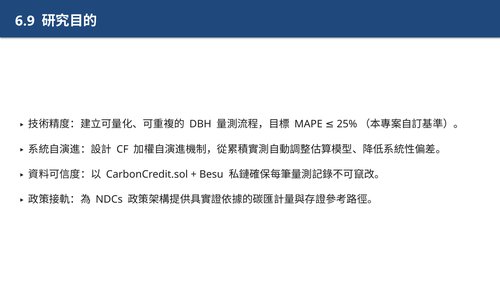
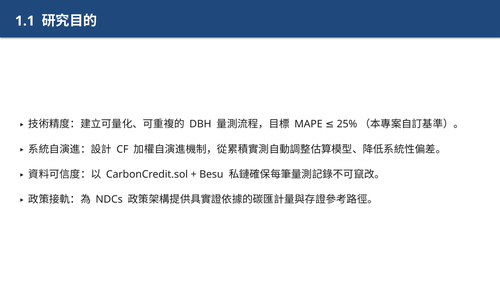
6.9: 6.9 -> 1.1
